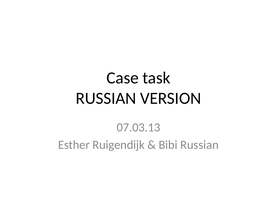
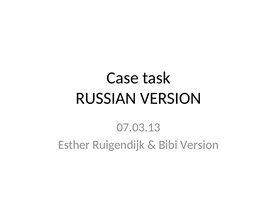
Bibi Russian: Russian -> Version
